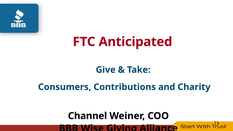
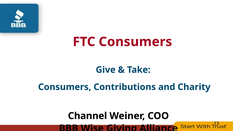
FTC Anticipated: Anticipated -> Consumers
